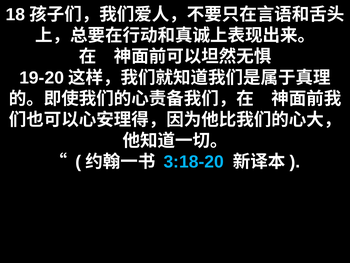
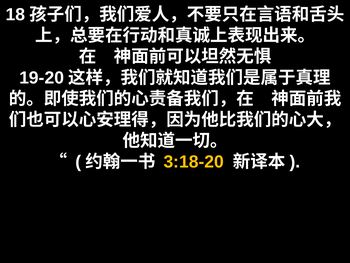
3:18-20 colour: light blue -> yellow
